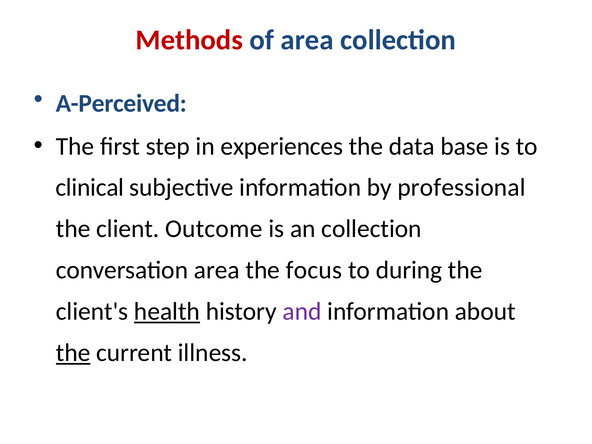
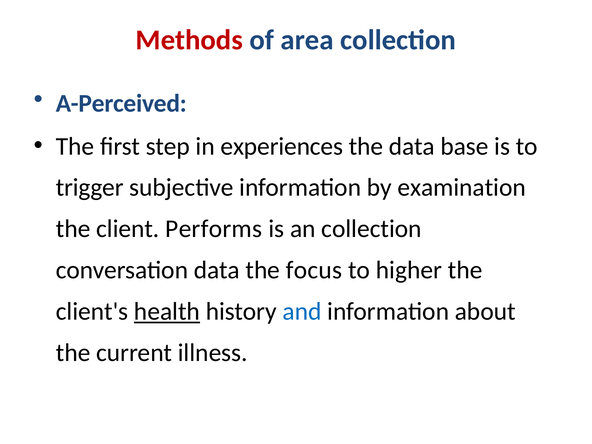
clinical: clinical -> trigger
professional: professional -> examination
Outcome: Outcome -> Performs
conversation area: area -> data
during: during -> higher
and colour: purple -> blue
the at (73, 353) underline: present -> none
